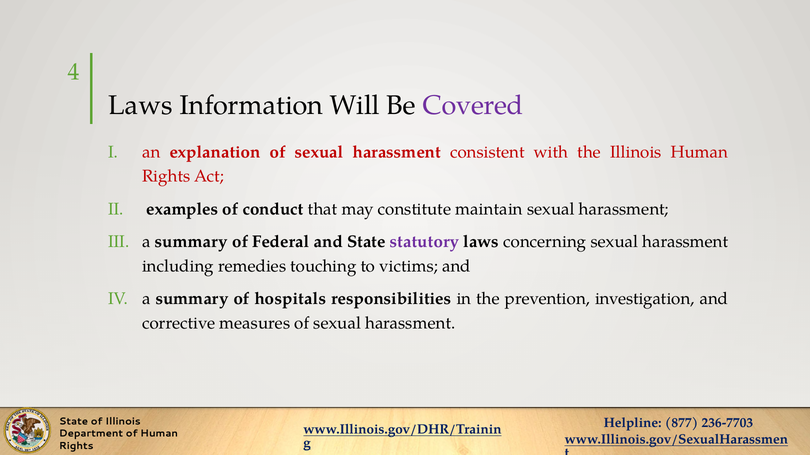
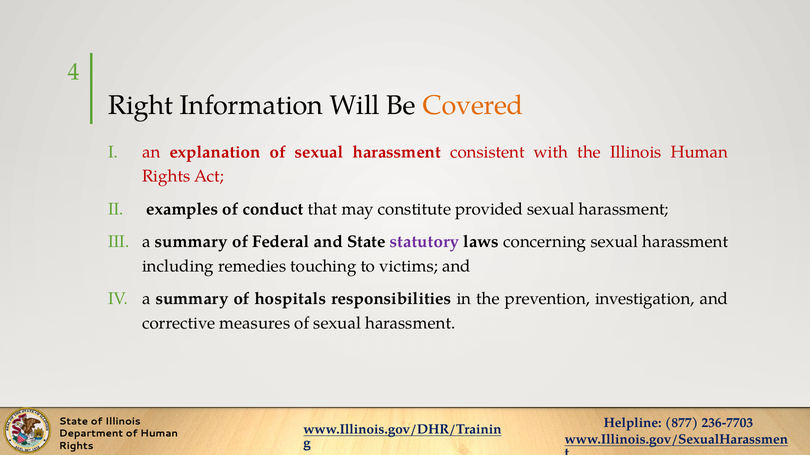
Laws at (140, 105): Laws -> Right
Covered colour: purple -> orange
maintain: maintain -> provided
